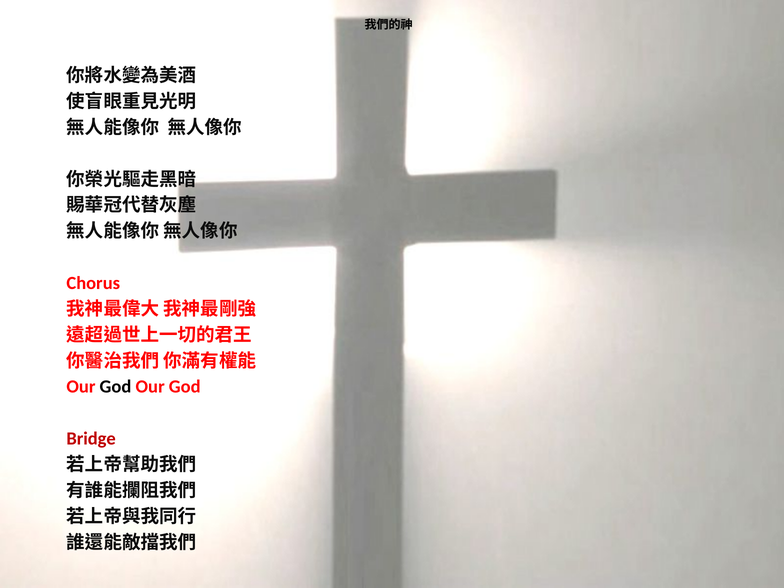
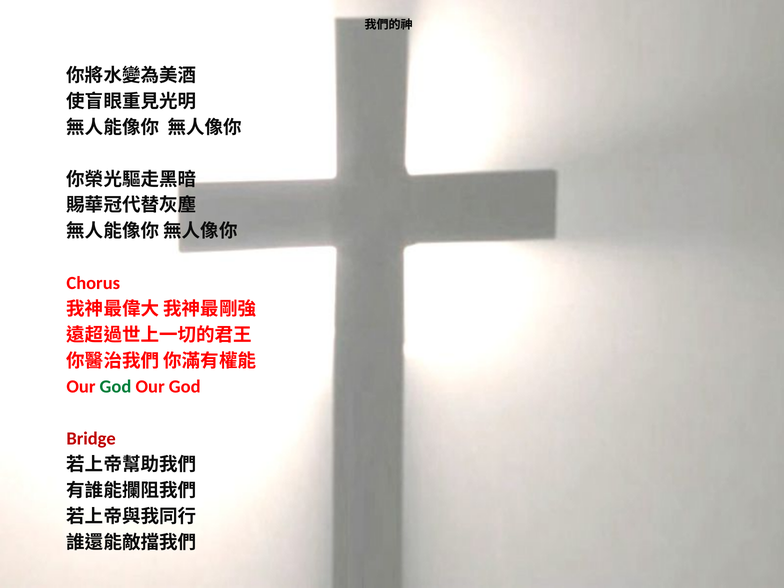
God at (115, 387) colour: black -> green
